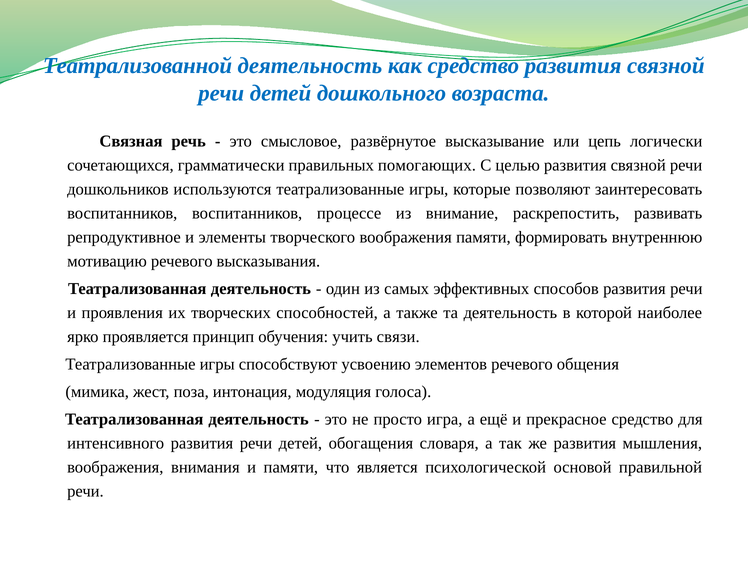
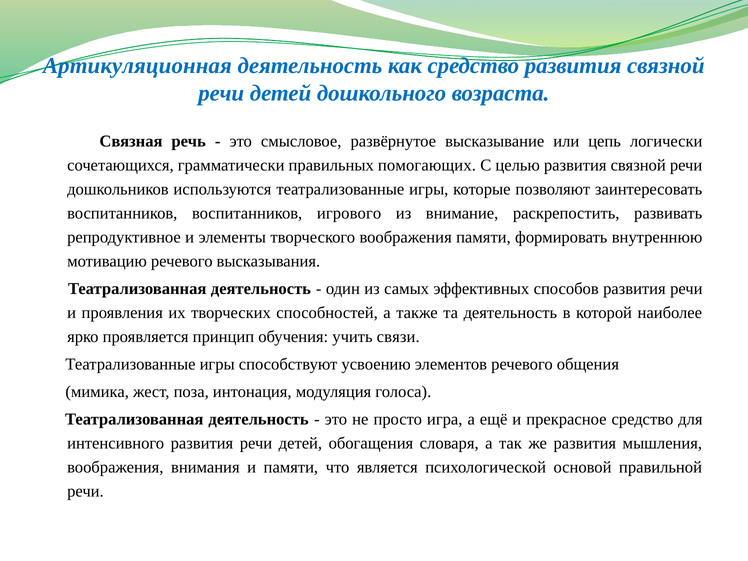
Театрализованной: Театрализованной -> Артикуляционная
процессе: процессе -> игрового
